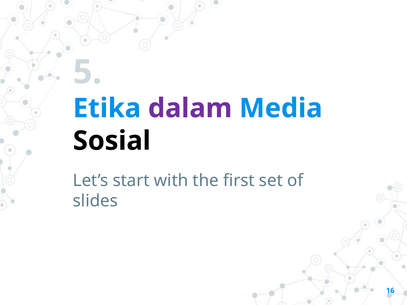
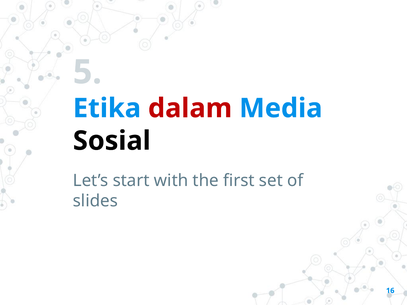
dalam colour: purple -> red
